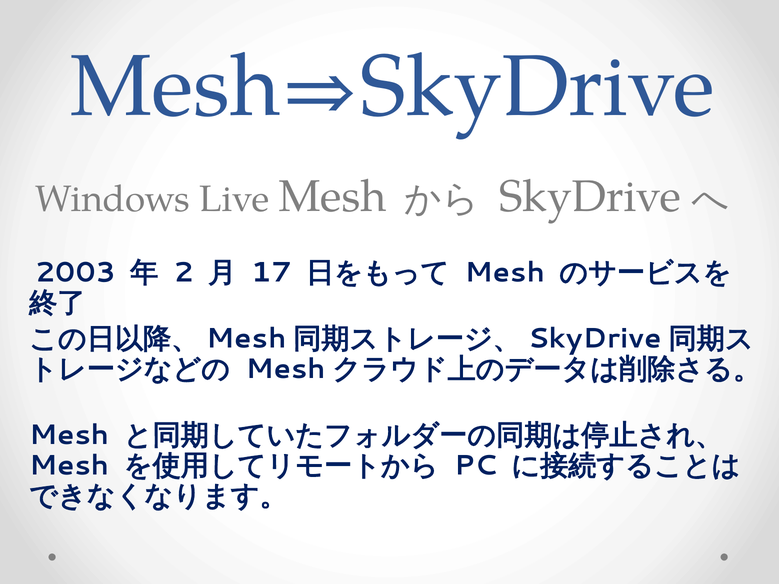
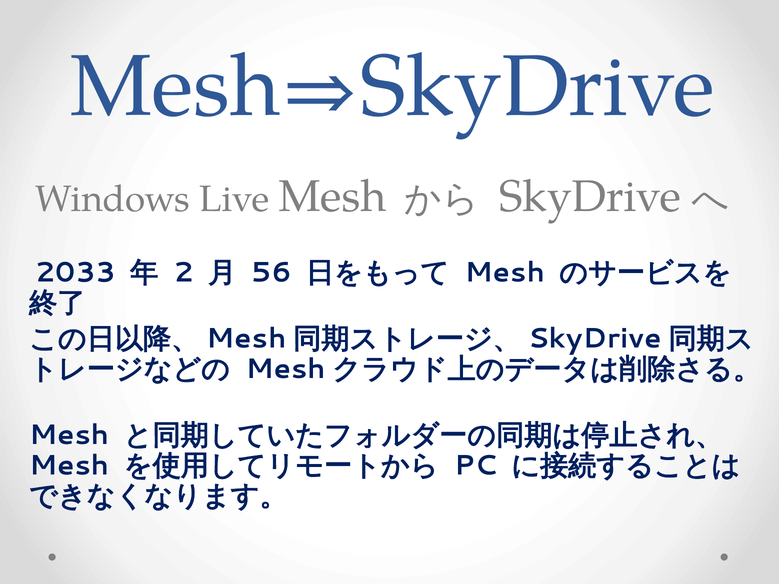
2003: 2003 -> 2033
17: 17 -> 56
